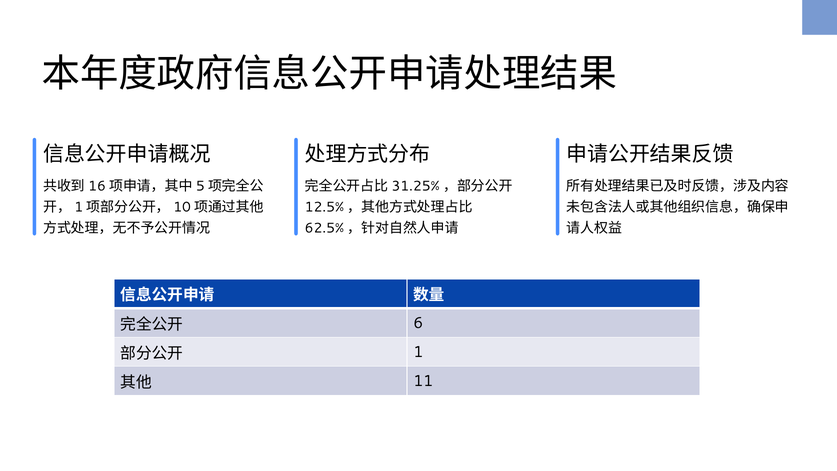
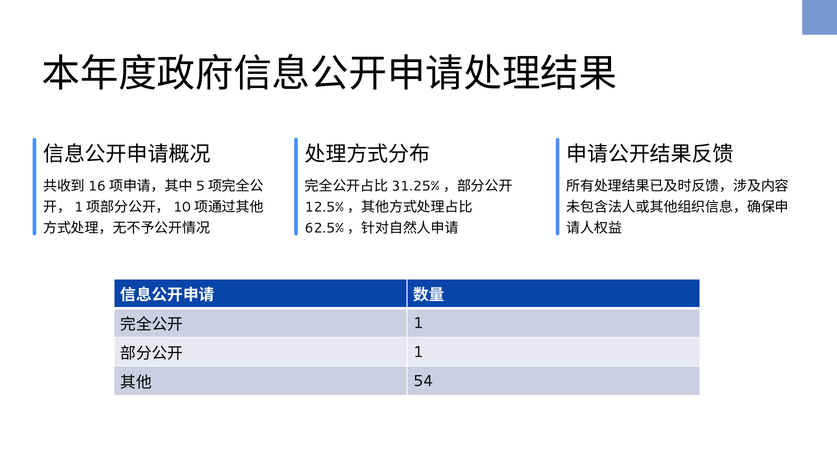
6 at (418, 323): 6 -> 1
11: 11 -> 54
